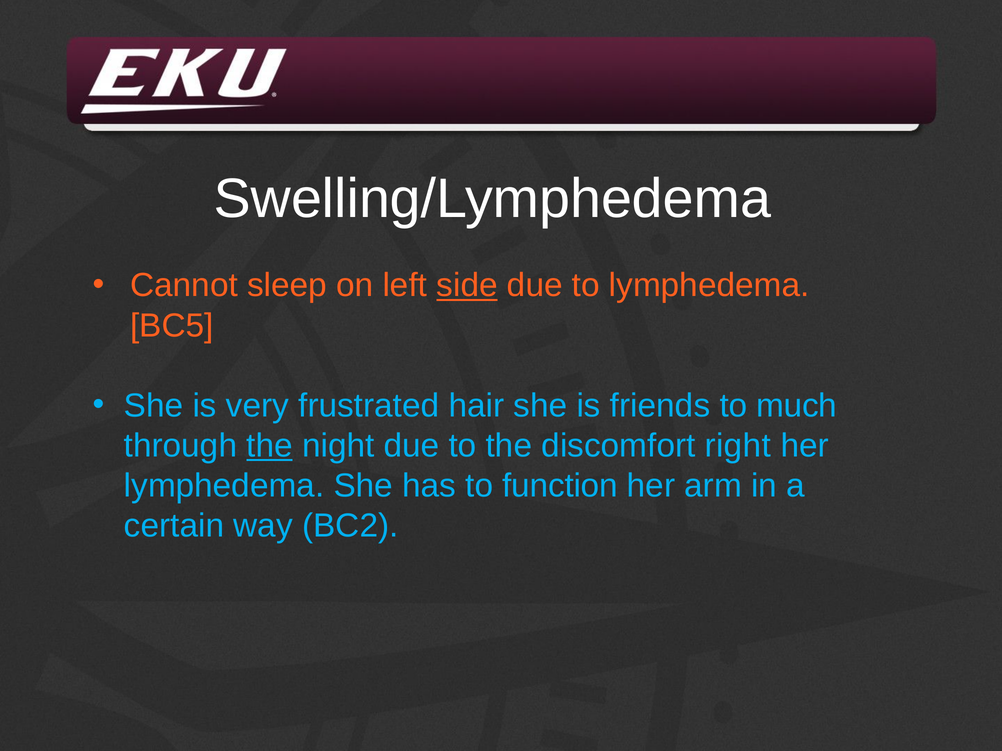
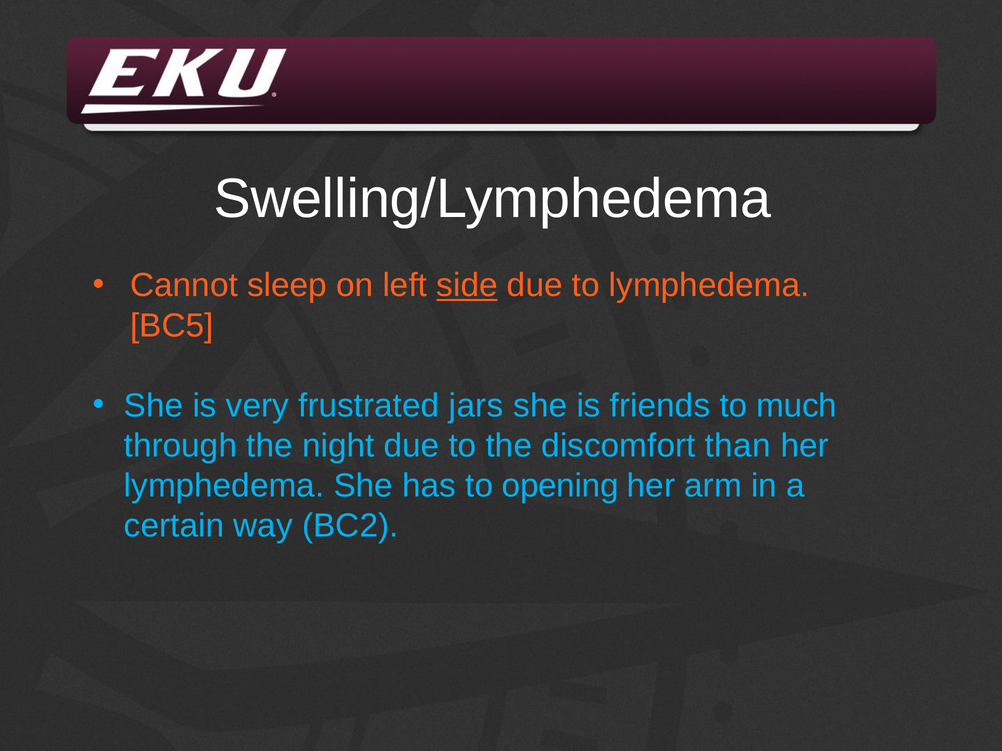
hair: hair -> jars
the at (270, 446) underline: present -> none
right: right -> than
function: function -> opening
